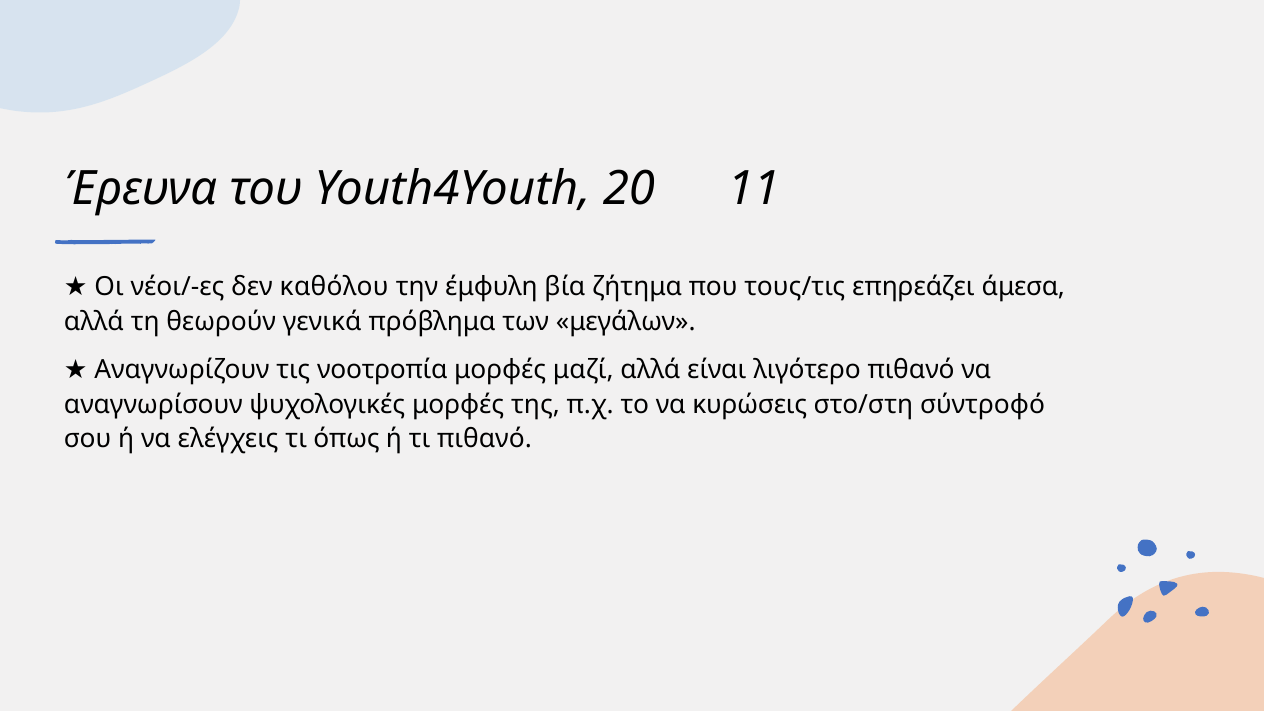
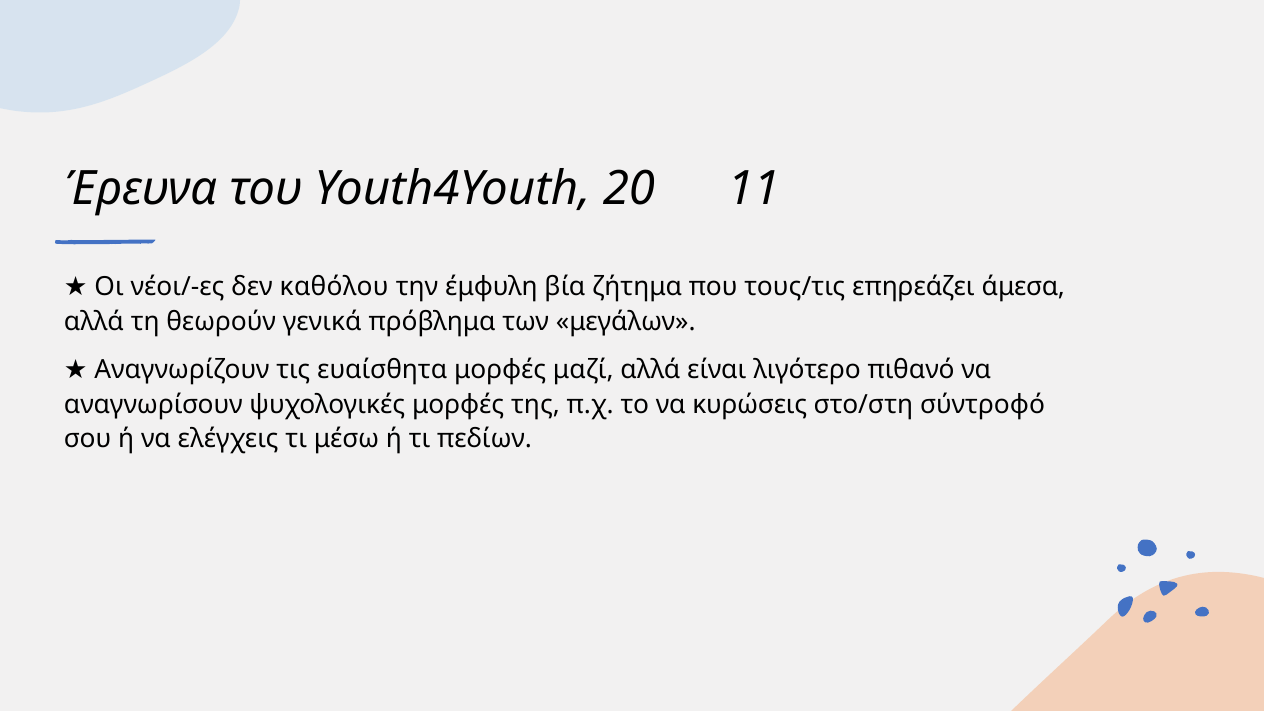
νοοτροπία: νοοτροπία -> ευαίσθητα
όπως: όπως -> μέσω
τι πιθανό: πιθανό -> πεδίων
